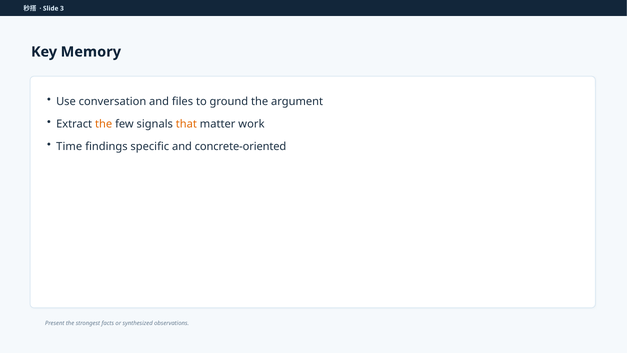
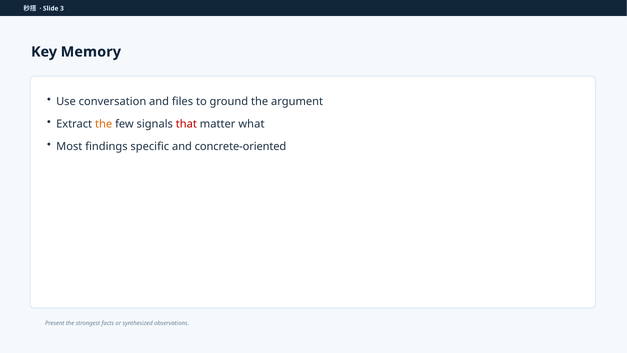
that colour: orange -> red
work: work -> what
Time: Time -> Most
